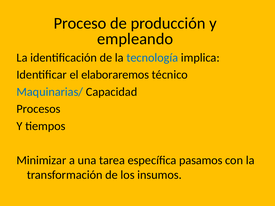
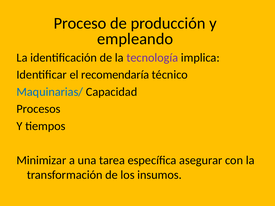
tecnología colour: blue -> purple
elaboraremos: elaboraremos -> recomendaría
pasamos: pasamos -> asegurar
